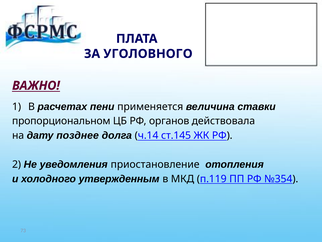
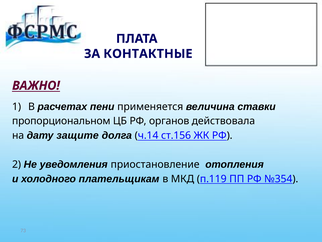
УГОЛОВНОГО: УГОЛОВНОГО -> КОНТАКТНЫЕ
позднее: позднее -> защите
ст.145: ст.145 -> ст.156
утвержденным: утвержденным -> плательщикам
